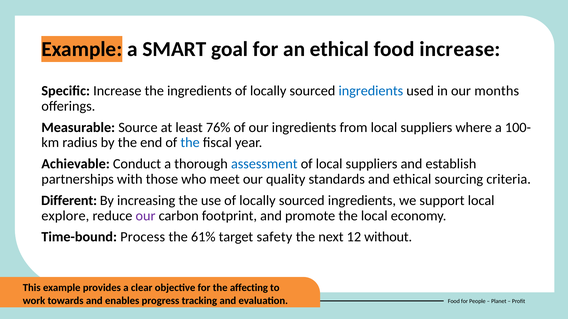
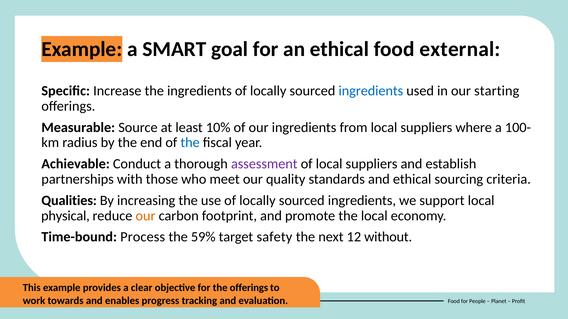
food increase: increase -> external
months: months -> starting
76%: 76% -> 10%
assessment colour: blue -> purple
Different: Different -> Qualities
explore: explore -> physical
our at (146, 216) colour: purple -> orange
61%: 61% -> 59%
the affecting: affecting -> offerings
